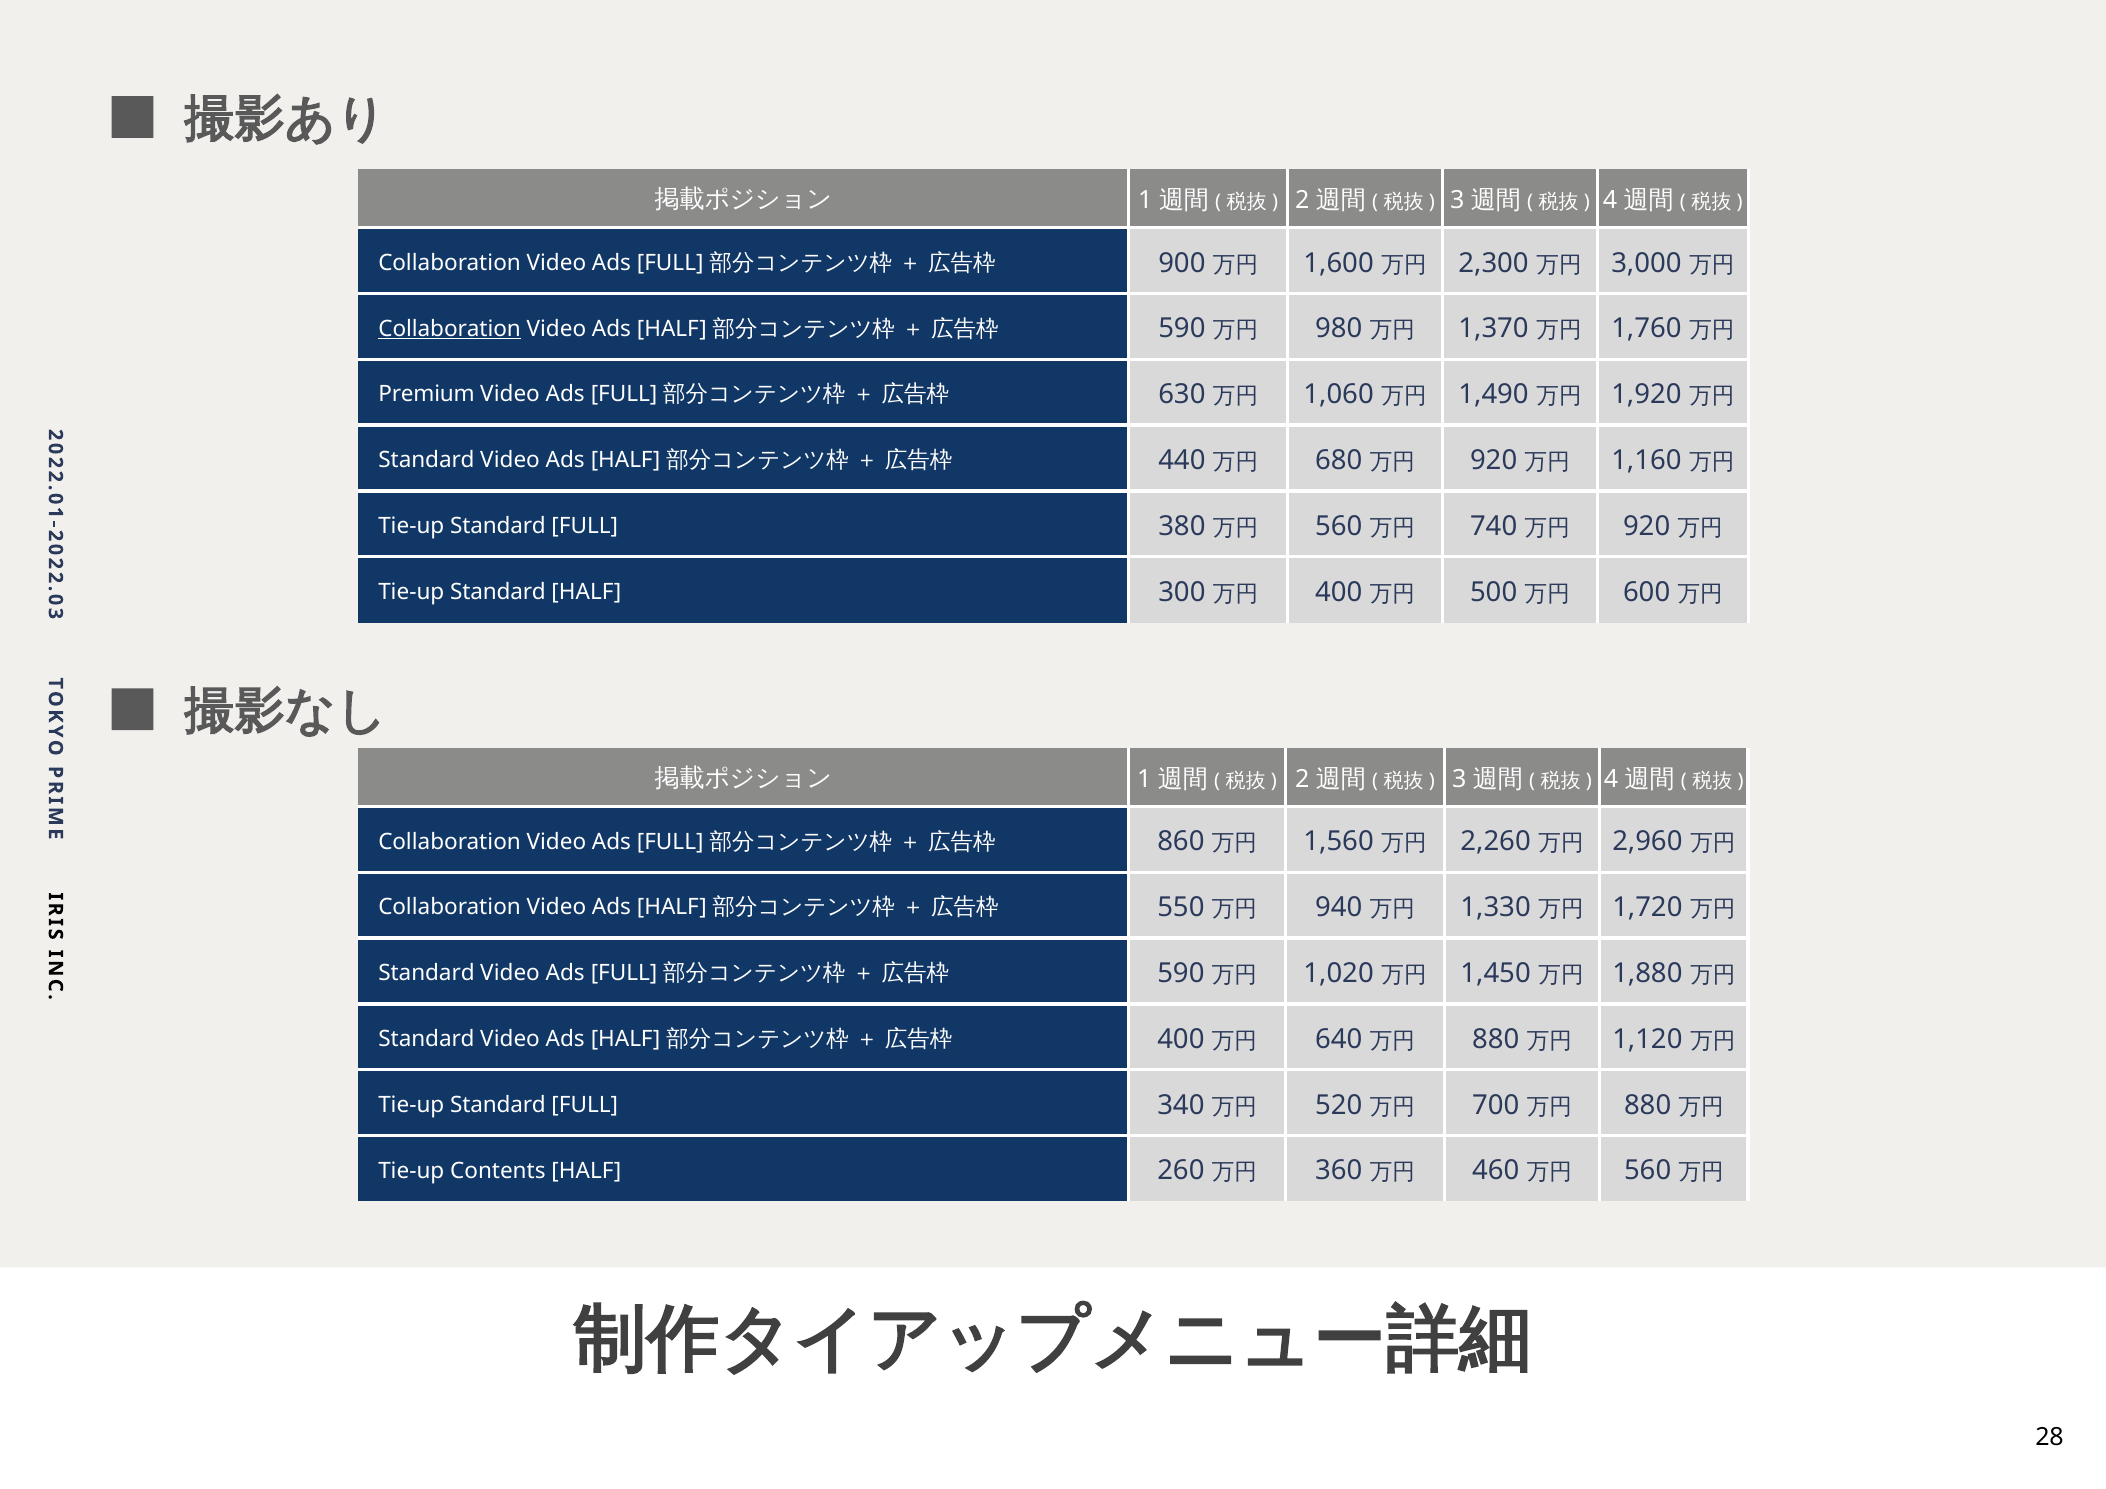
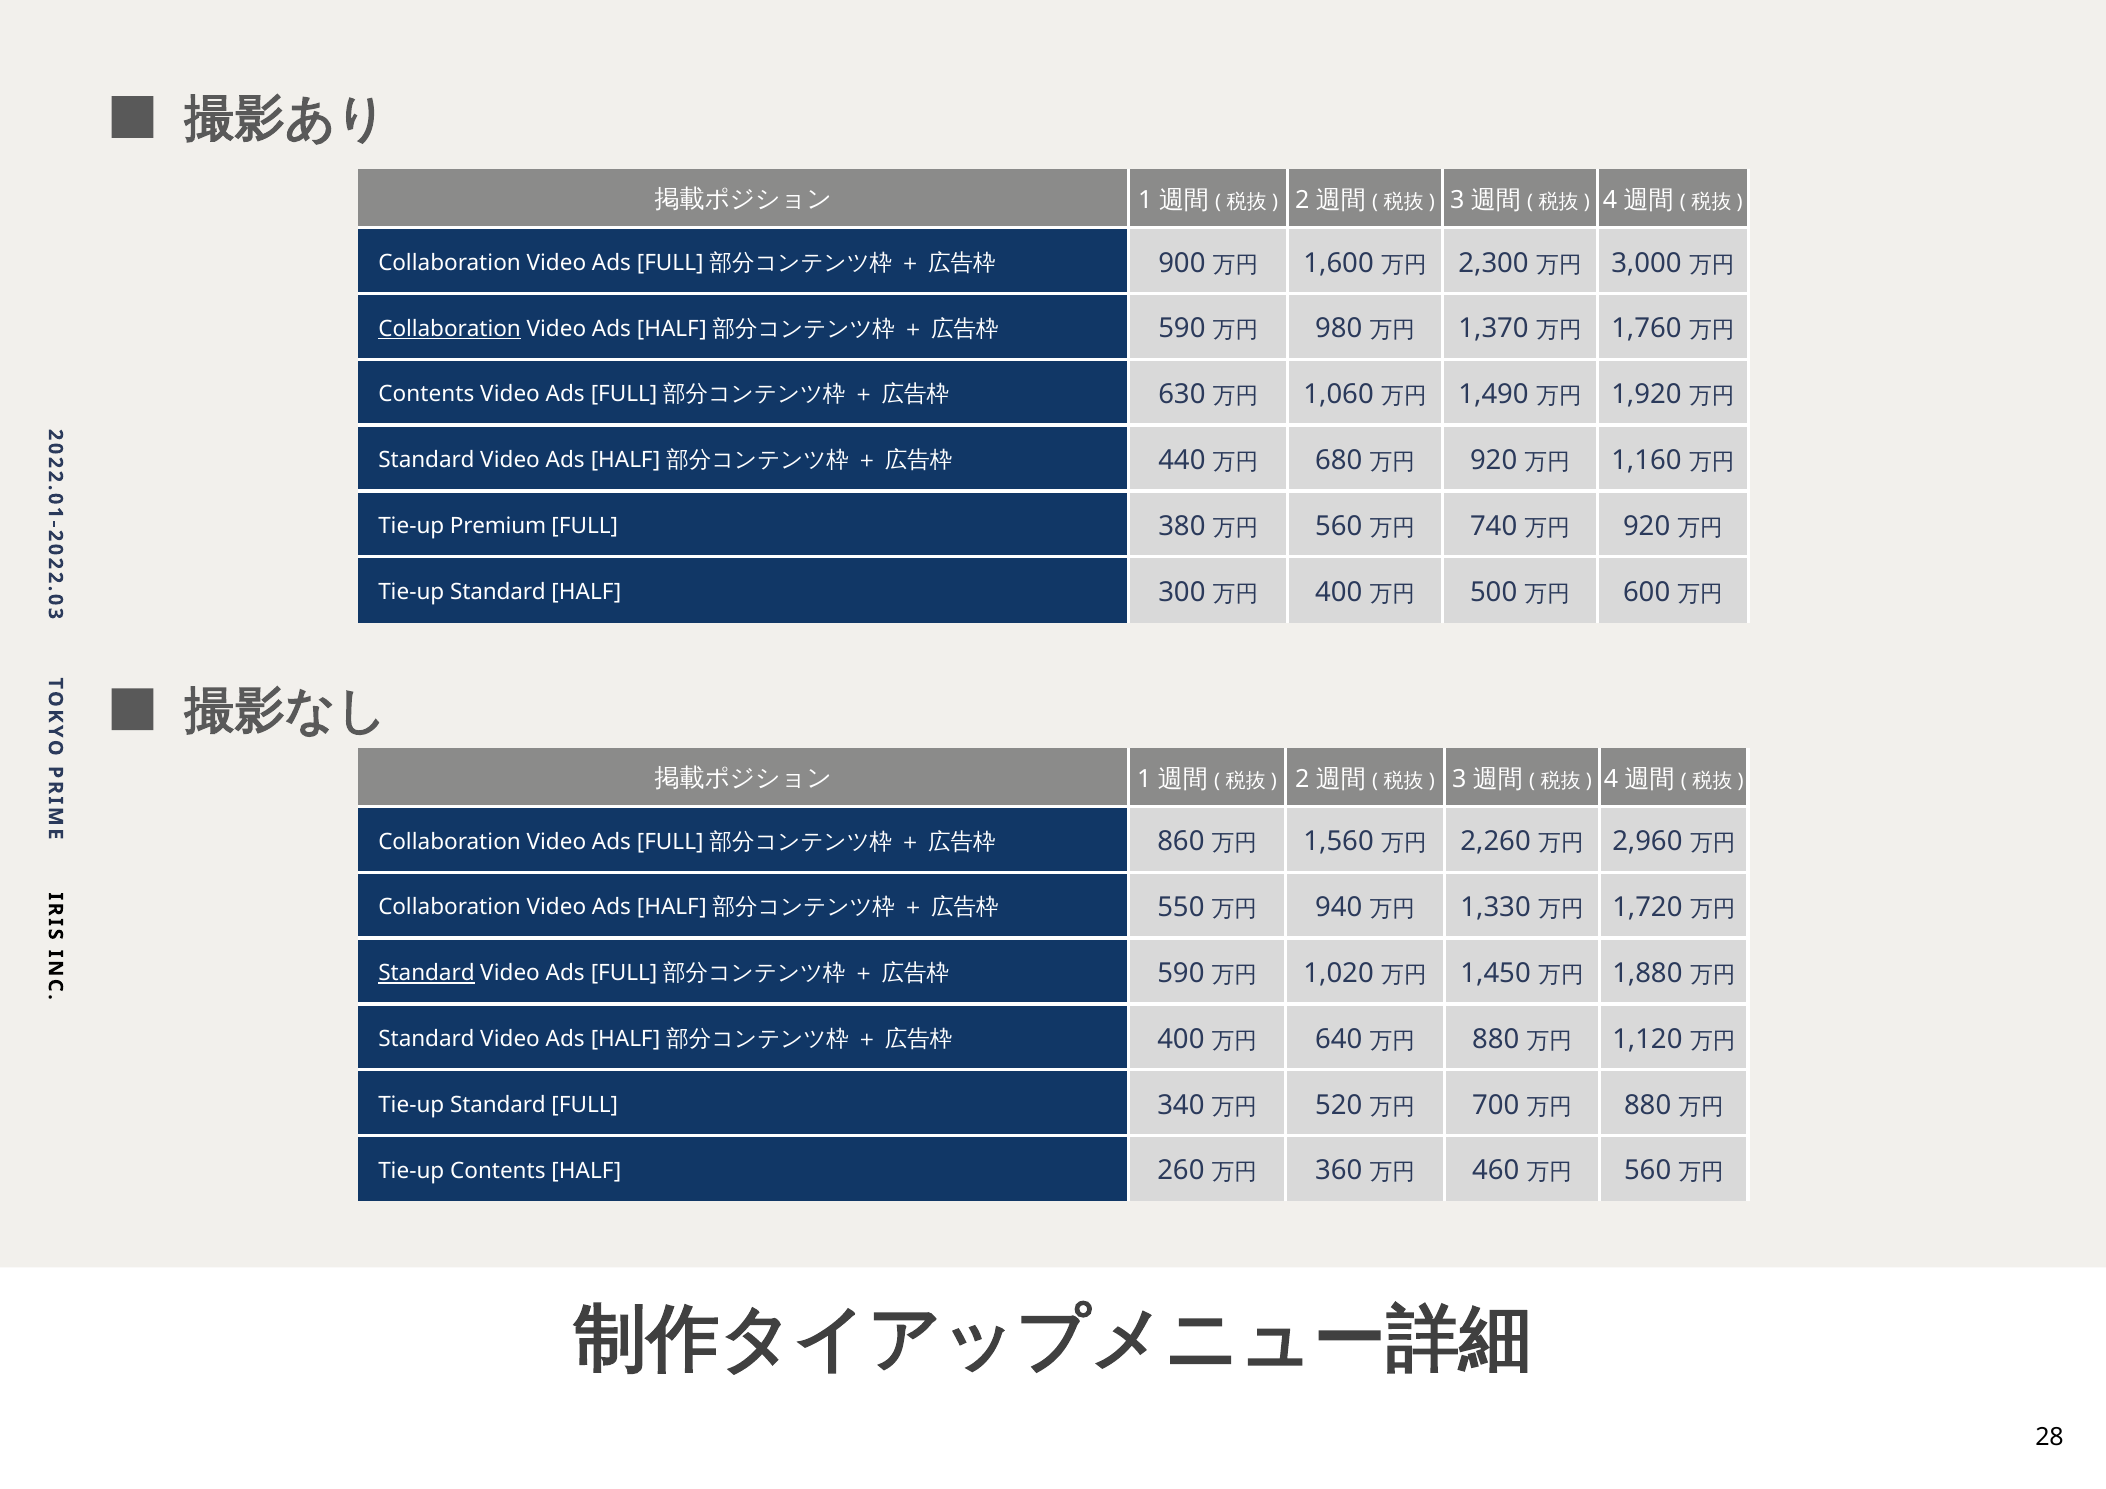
Premium at (427, 394): Premium -> Contents
Standard at (498, 526): Standard -> Premium
Standard at (426, 973) underline: none -> present
